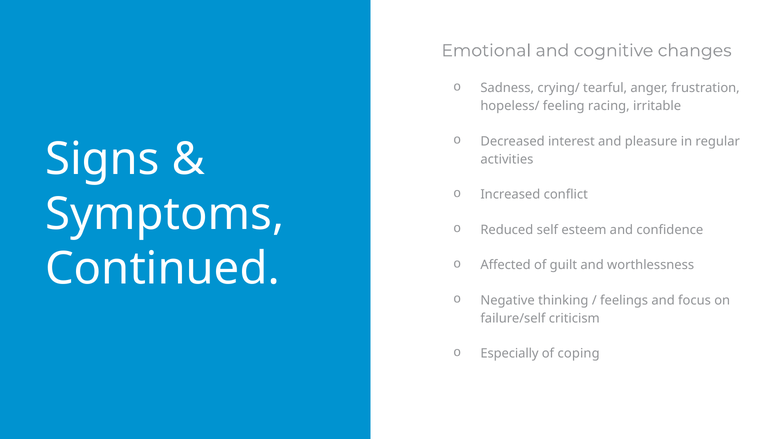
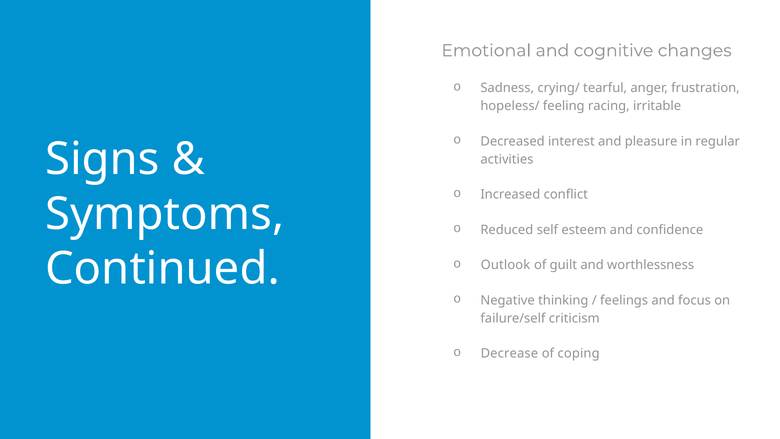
Affected: Affected -> Outlook
Especially: Especially -> Decrease
